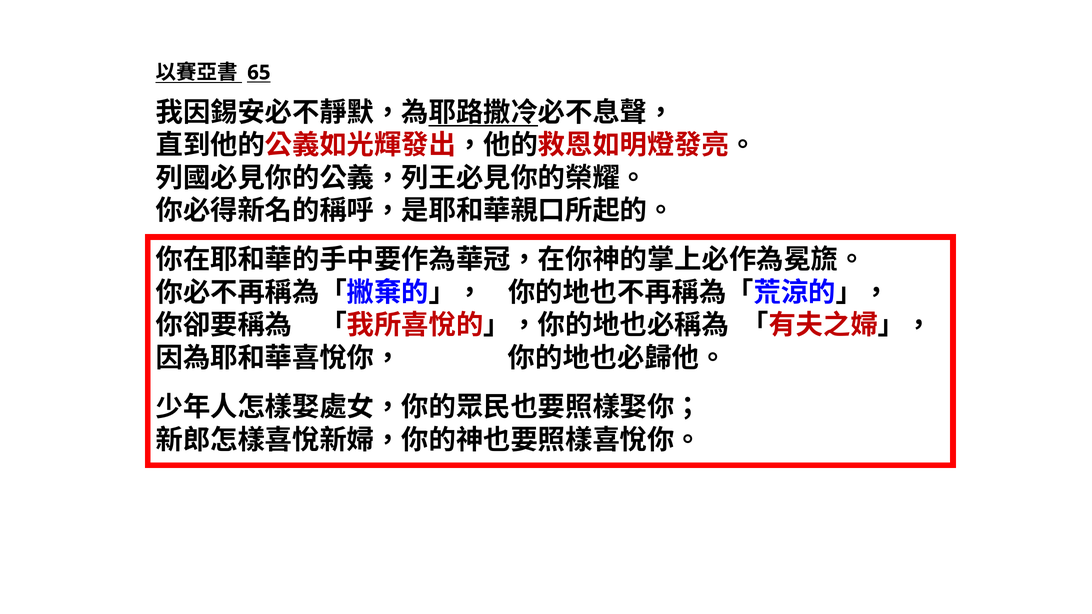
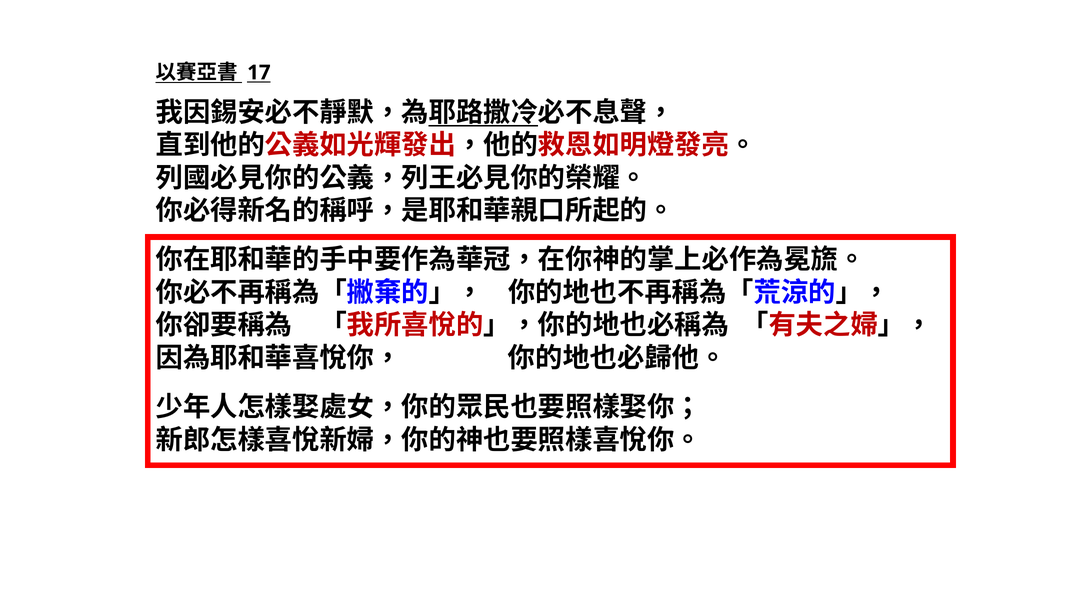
65: 65 -> 17
